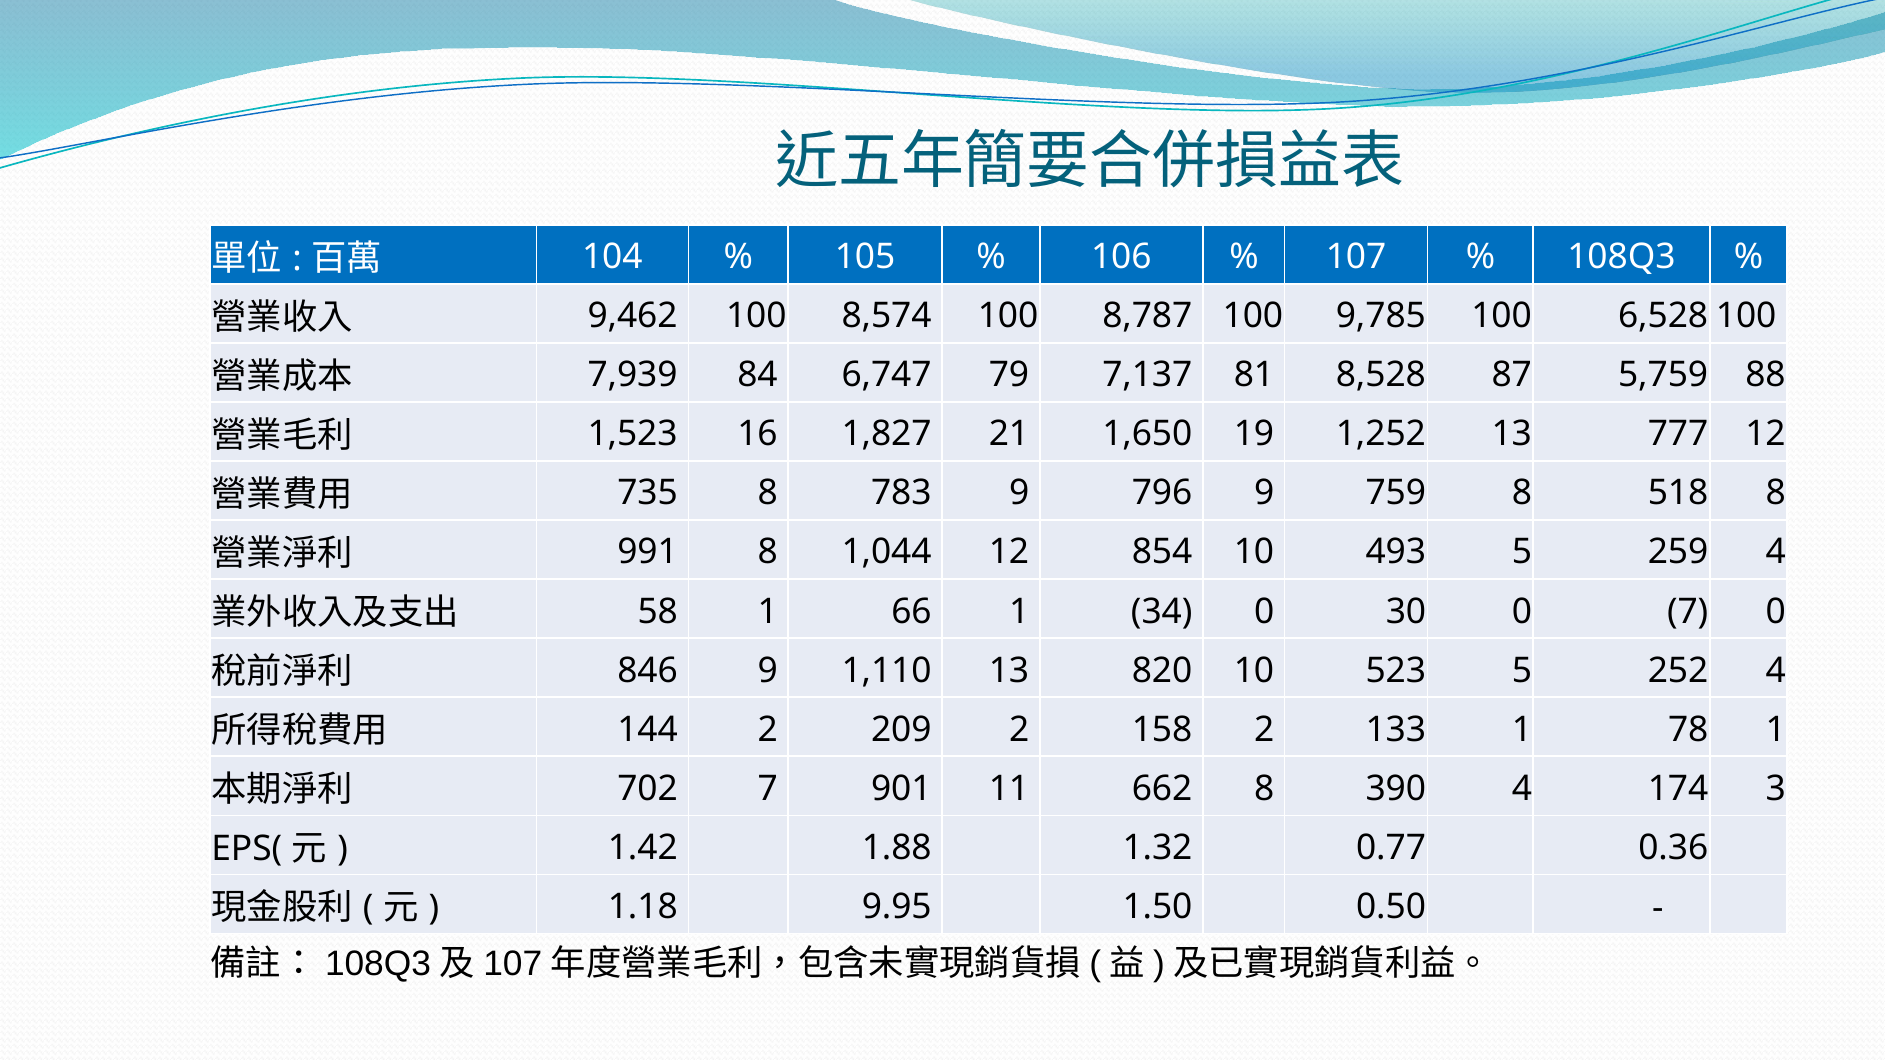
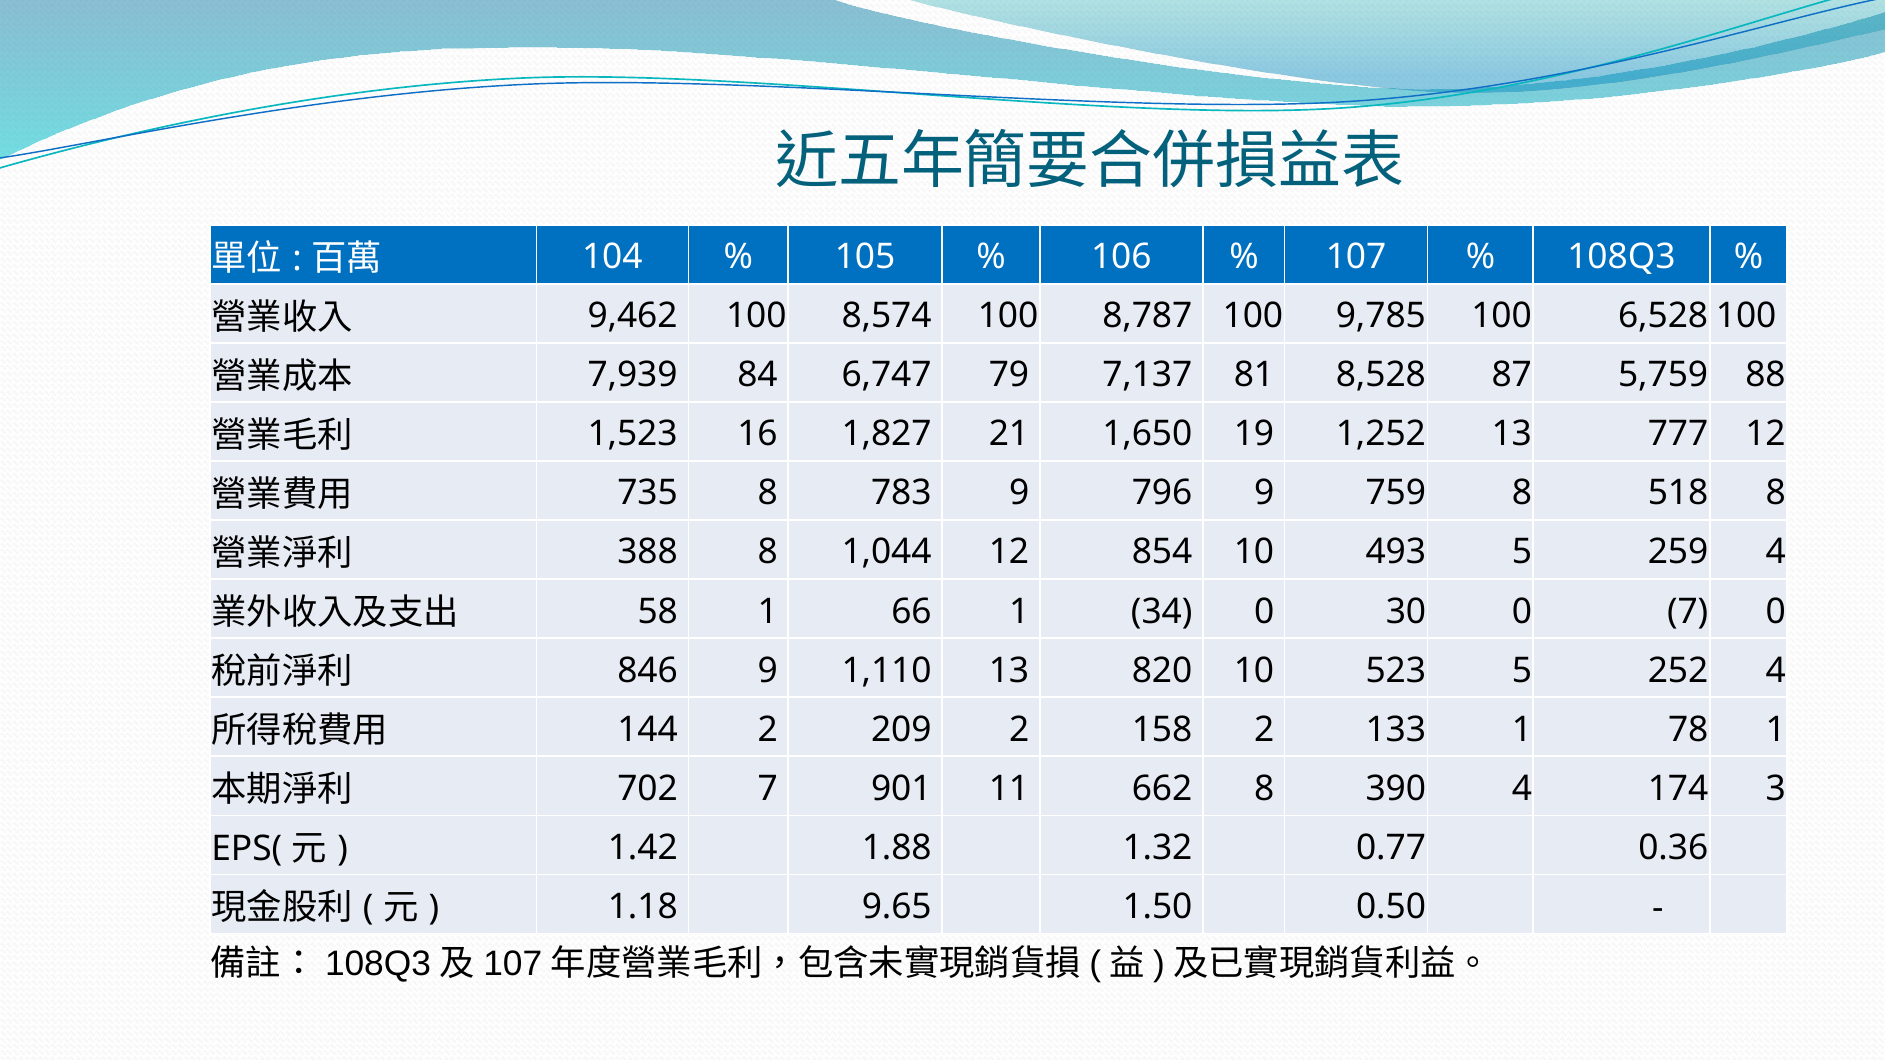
991: 991 -> 388
9.95: 9.95 -> 9.65
